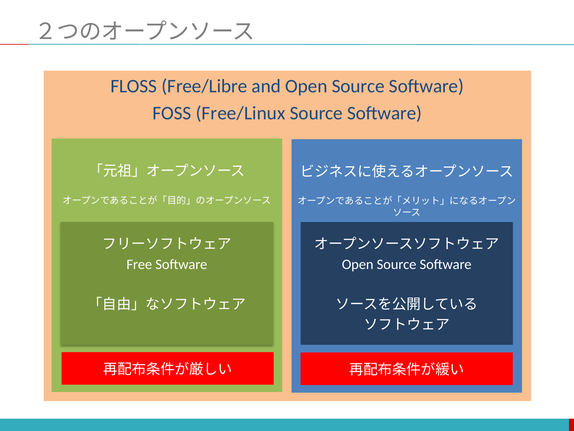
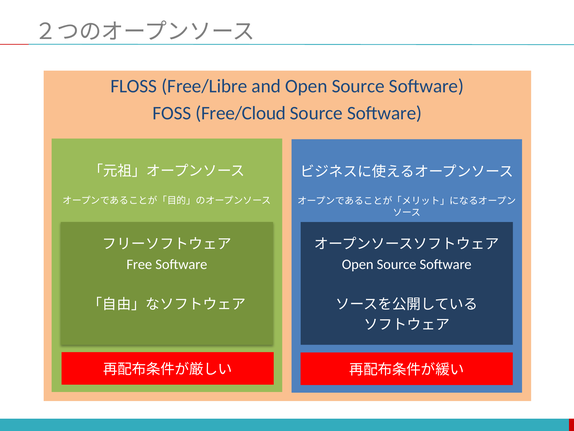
Free/Linux: Free/Linux -> Free/Cloud
